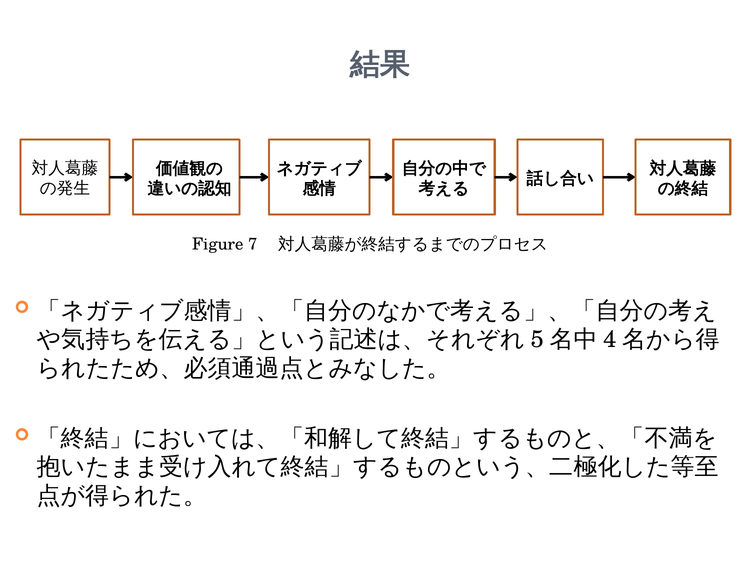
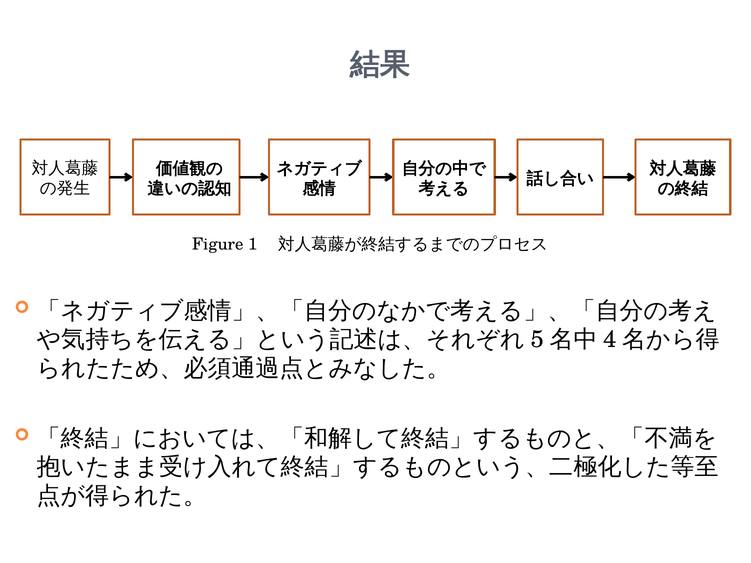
7: 7 -> 1
